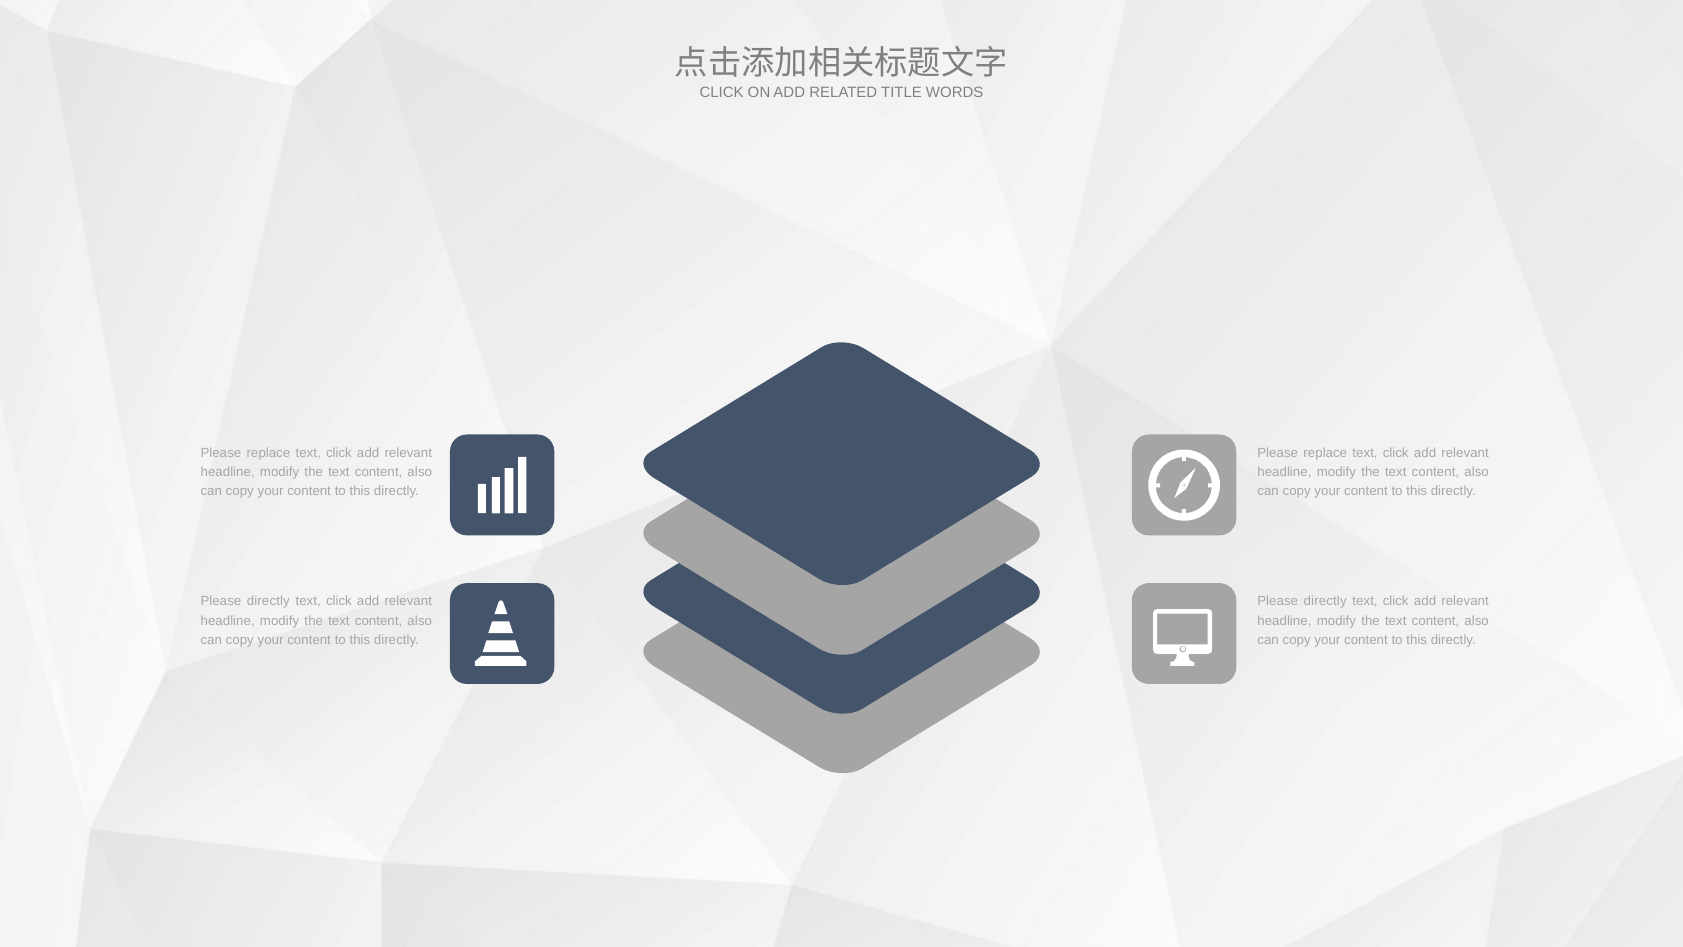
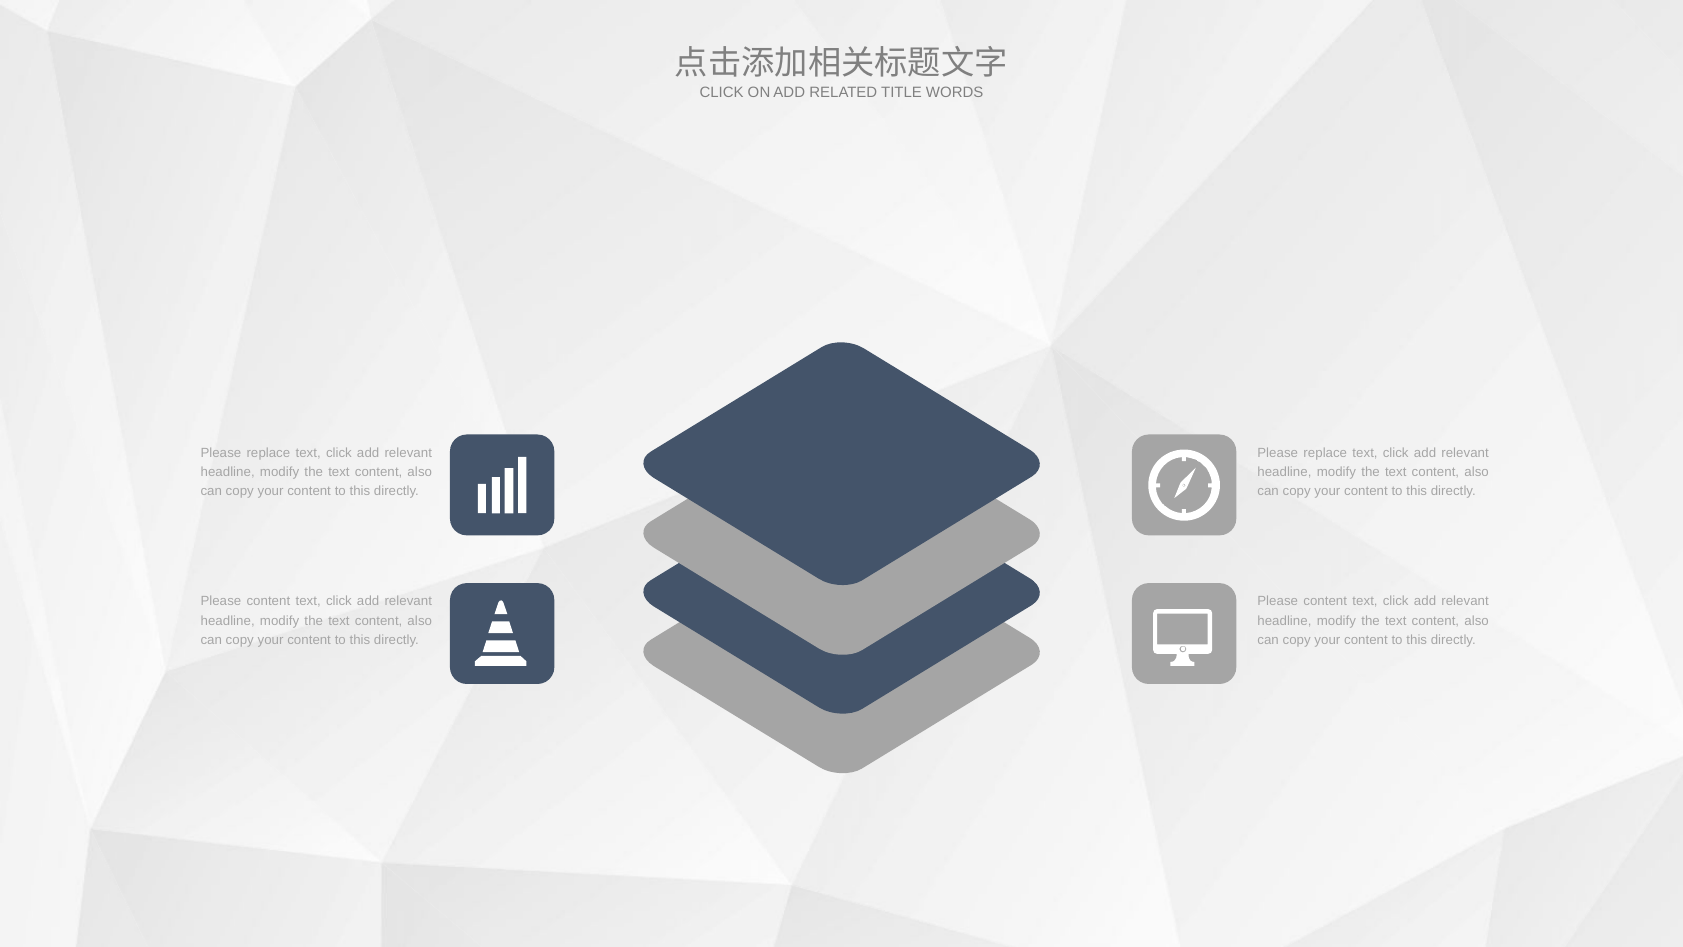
directly at (268, 601): directly -> content
directly at (1325, 601): directly -> content
